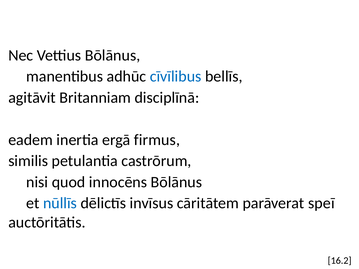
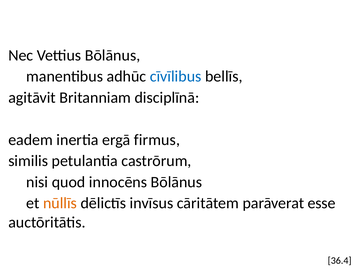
nūllīs colour: blue -> orange
speī: speī -> esse
16.2: 16.2 -> 36.4
